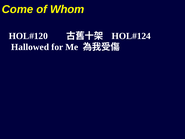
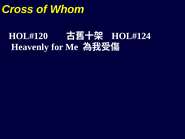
Come: Come -> Cross
Hallowed: Hallowed -> Heavenly
